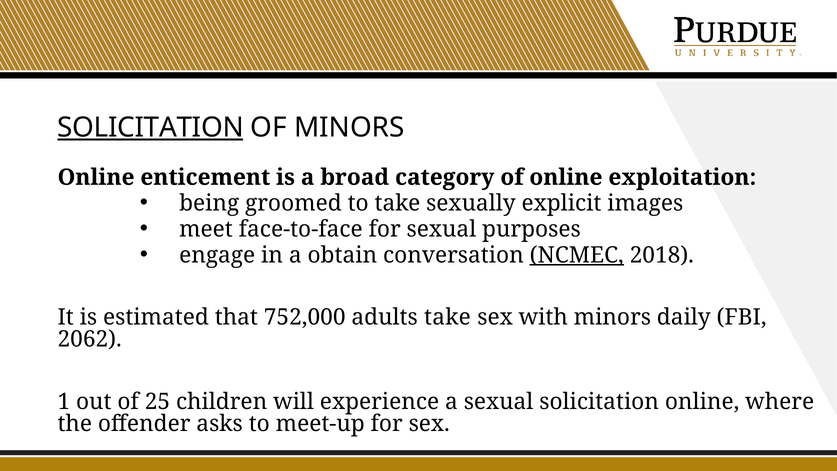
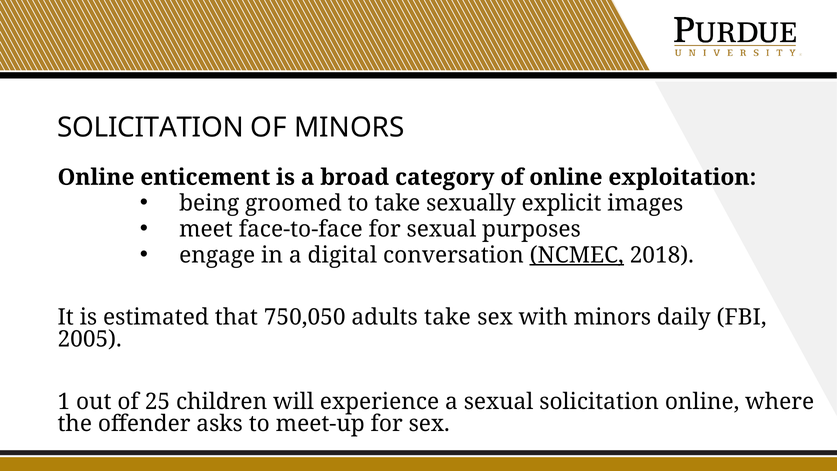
SOLICITATION at (150, 128) underline: present -> none
obtain: obtain -> digital
752,000: 752,000 -> 750,050
2062: 2062 -> 2005
